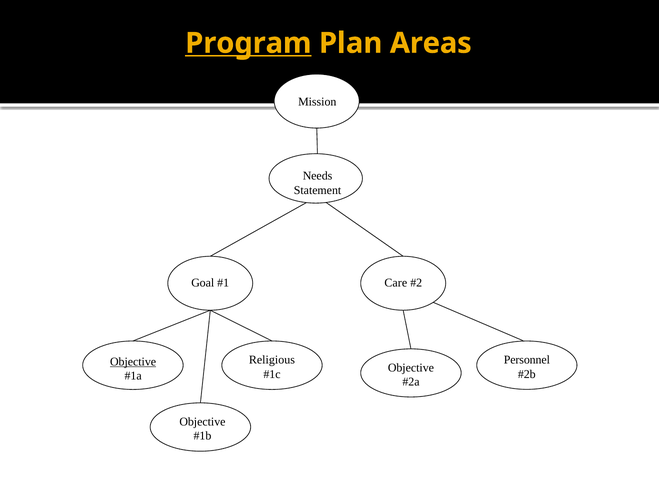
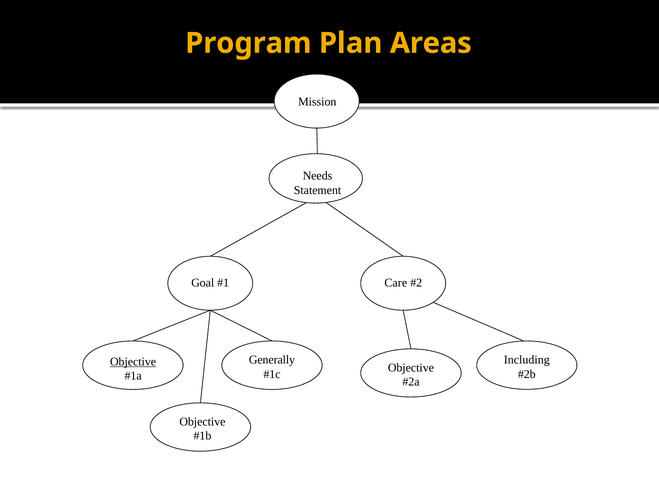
Program underline: present -> none
Religious: Religious -> Generally
Personnel: Personnel -> Including
